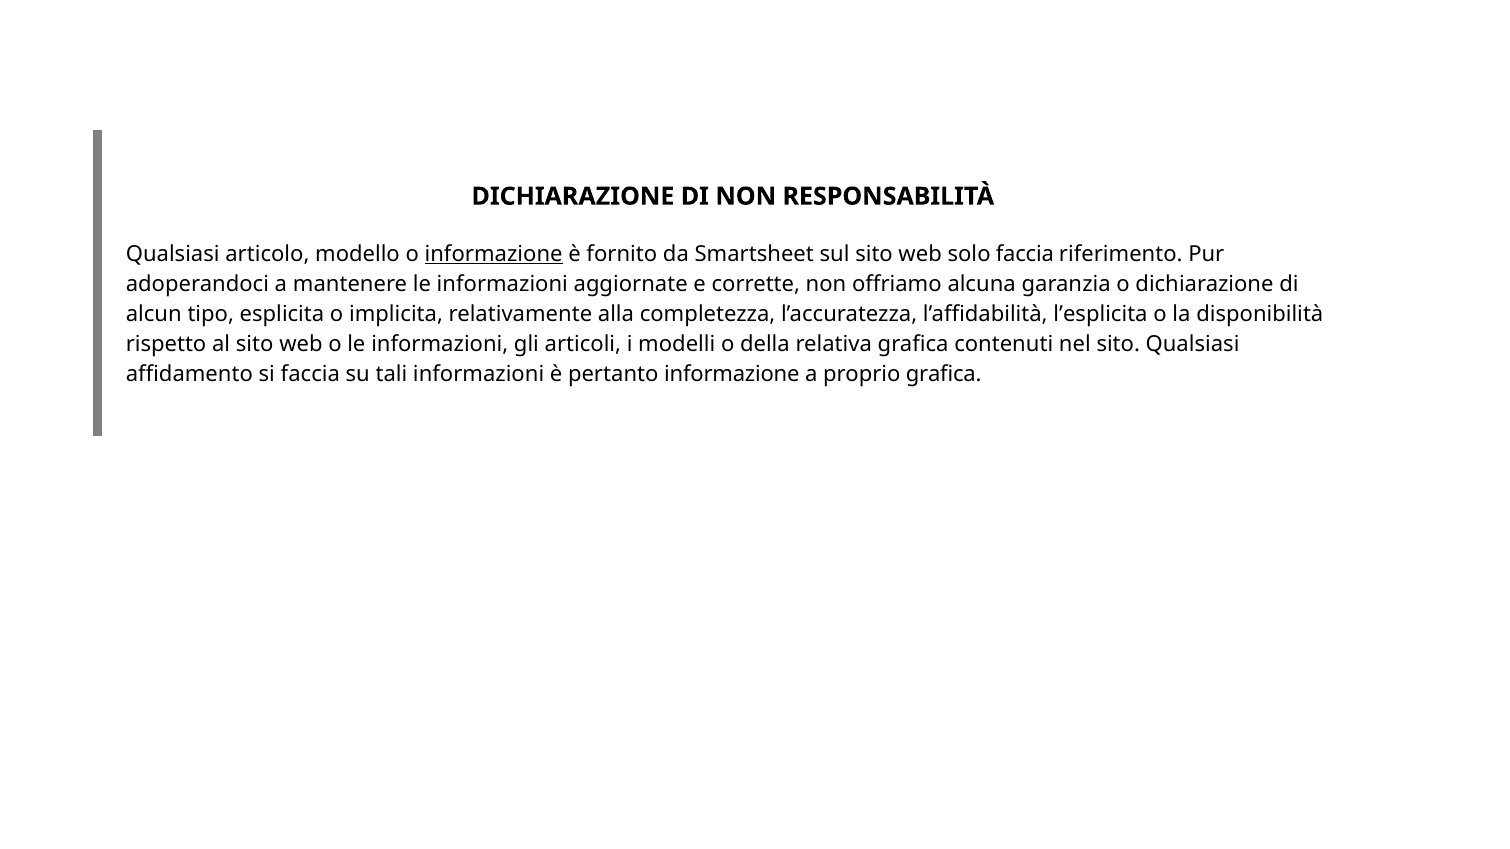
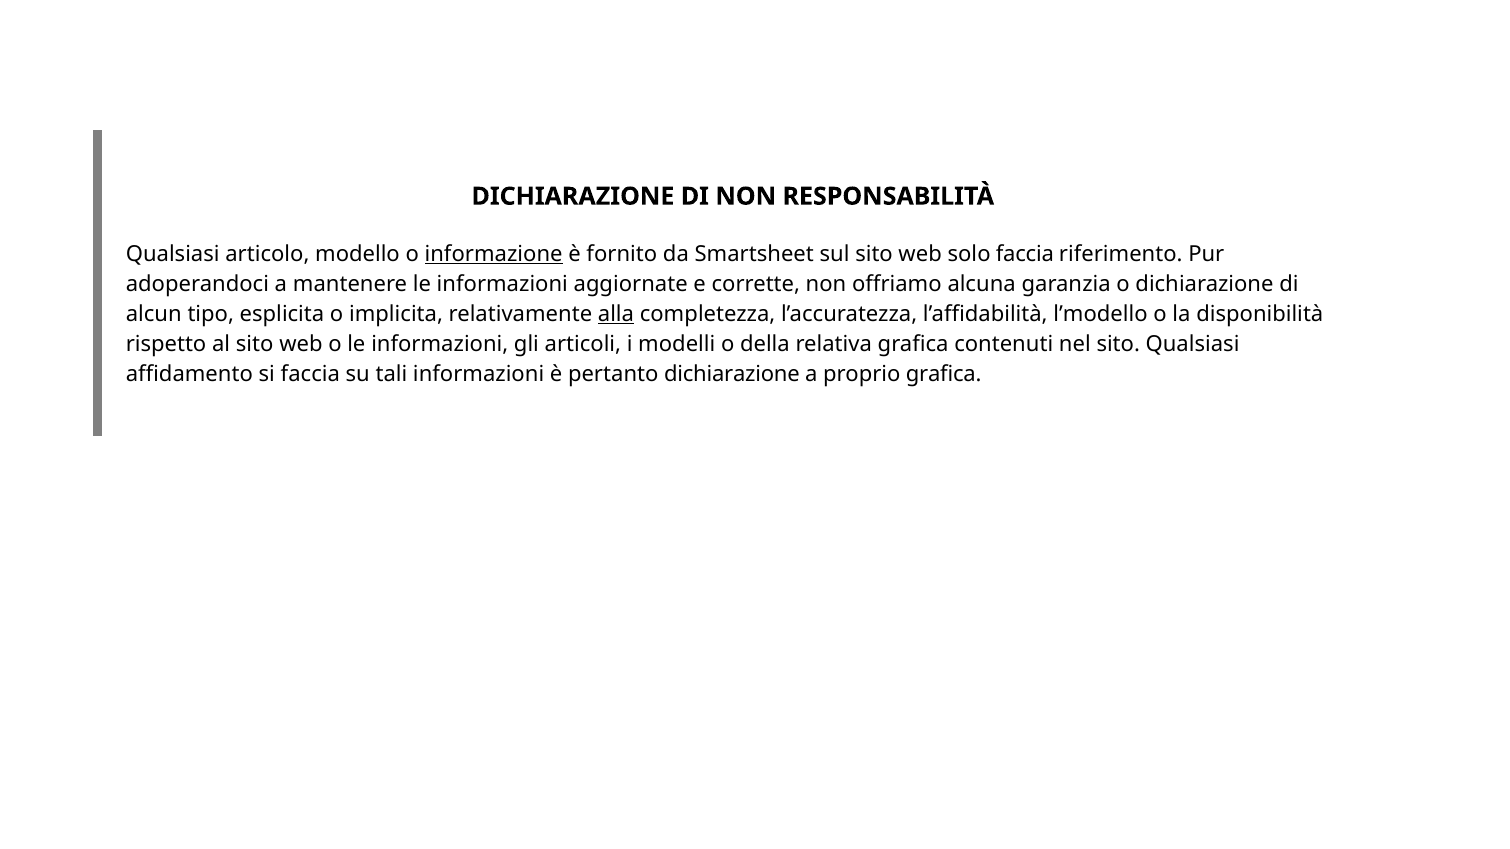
alla underline: none -> present
l’esplicita: l’esplicita -> l’modello
pertanto informazione: informazione -> dichiarazione
